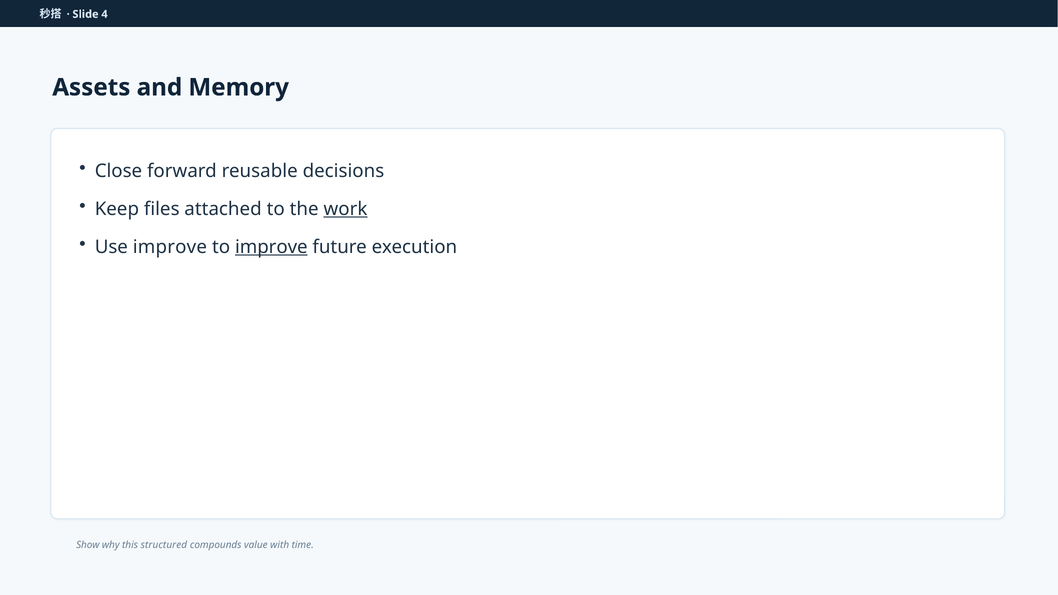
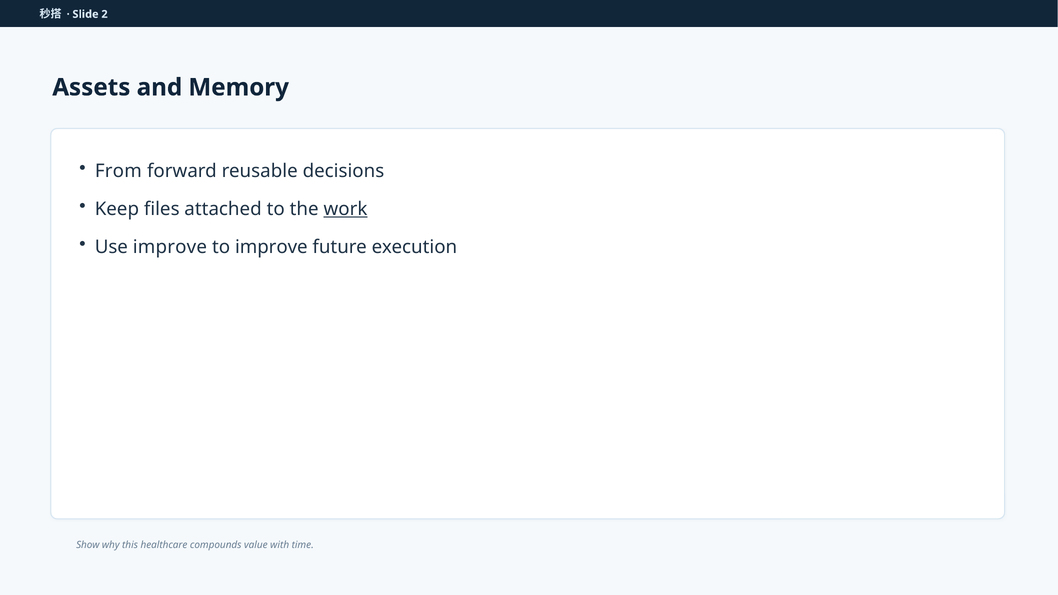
4: 4 -> 2
Close: Close -> From
improve at (271, 247) underline: present -> none
structured: structured -> healthcare
